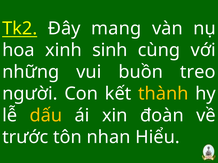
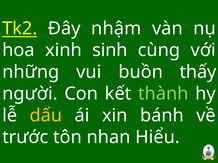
mang: mang -> nhậm
treo: treo -> thấy
thành colour: yellow -> light green
đoàn: đoàn -> bánh
